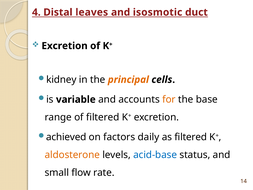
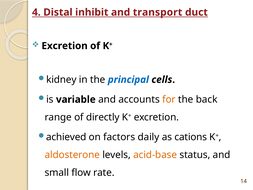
leaves: leaves -> inhibit
isosmotic: isosmotic -> transport
principal colour: orange -> blue
base: base -> back
of filtered: filtered -> directly
as filtered: filtered -> cations
acid-base colour: blue -> orange
